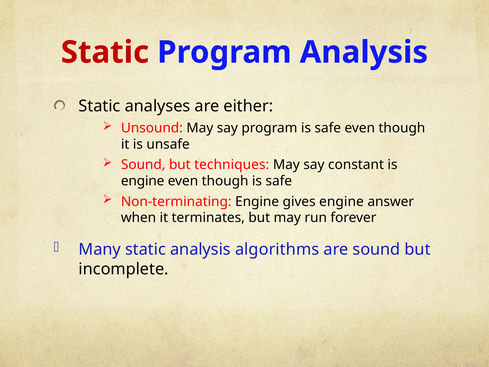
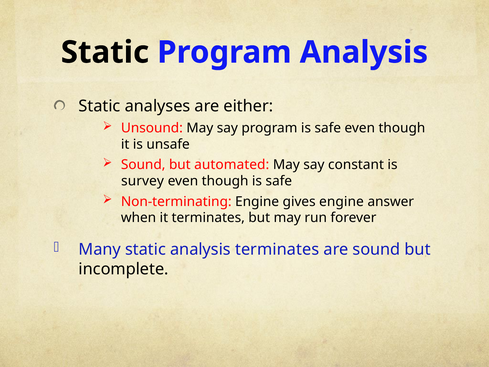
Static at (105, 52) colour: red -> black
techniques: techniques -> automated
engine at (143, 181): engine -> survey
analysis algorithms: algorithms -> terminates
